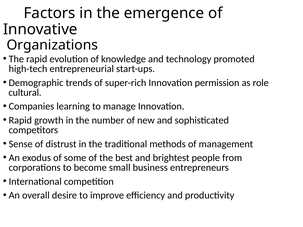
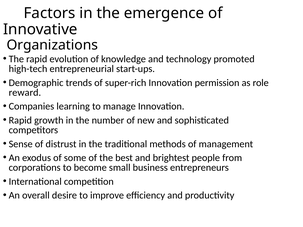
cultural: cultural -> reward
